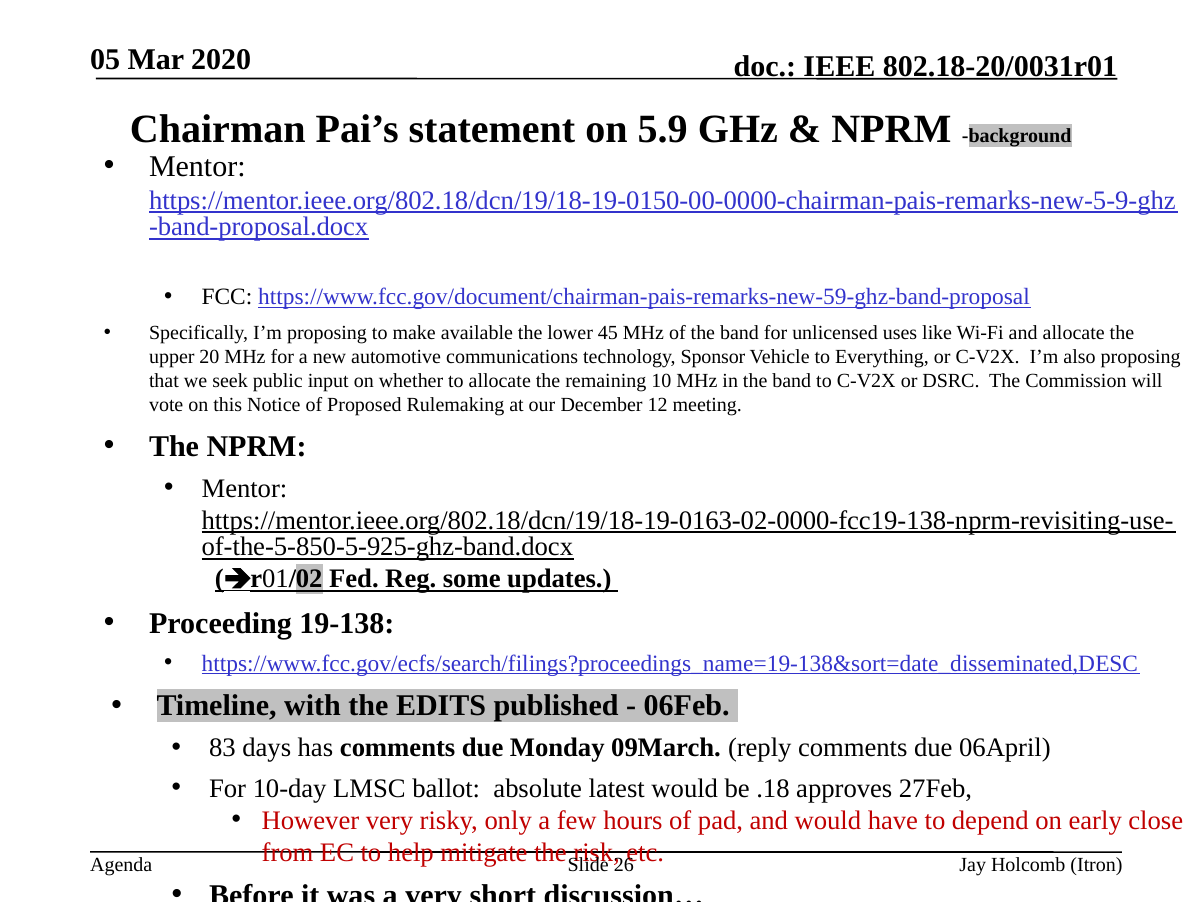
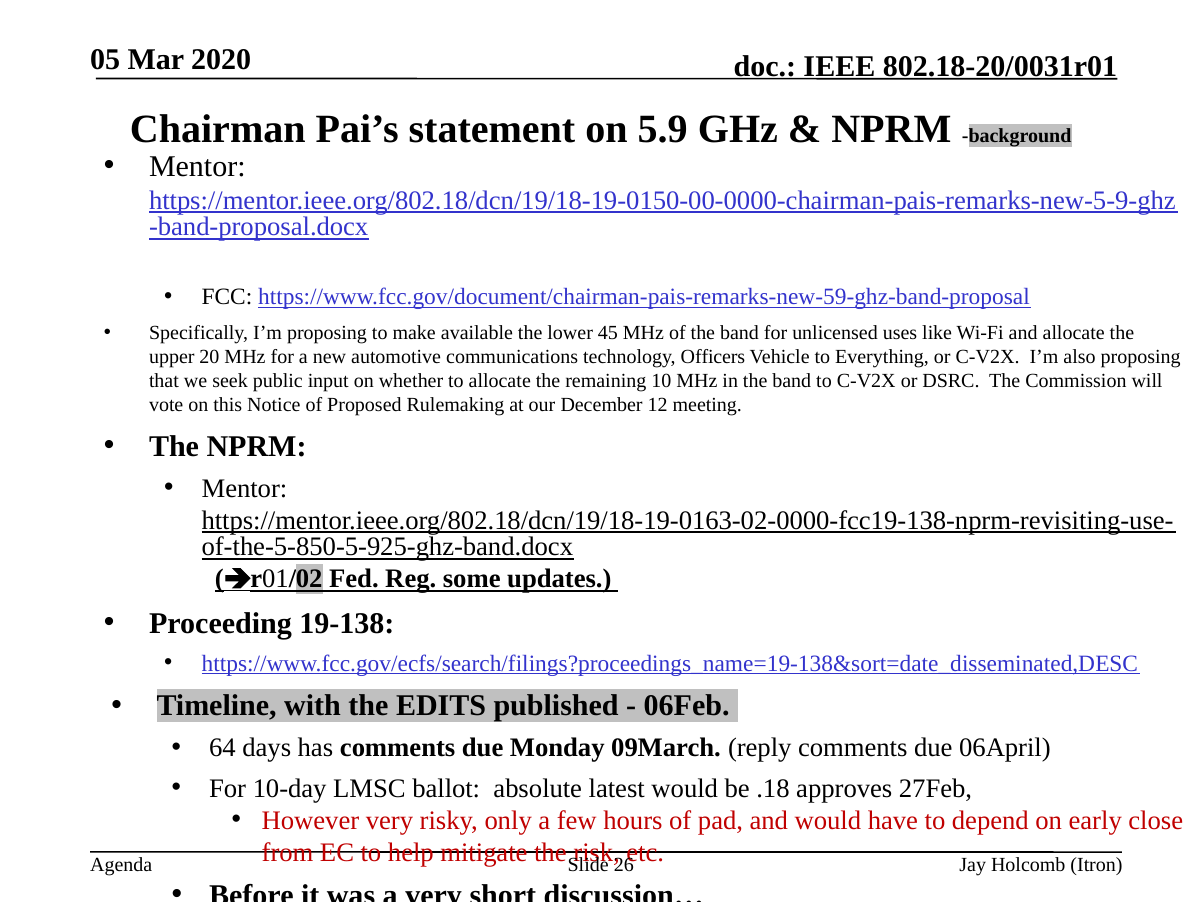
Sponsor: Sponsor -> Officers
83: 83 -> 64
